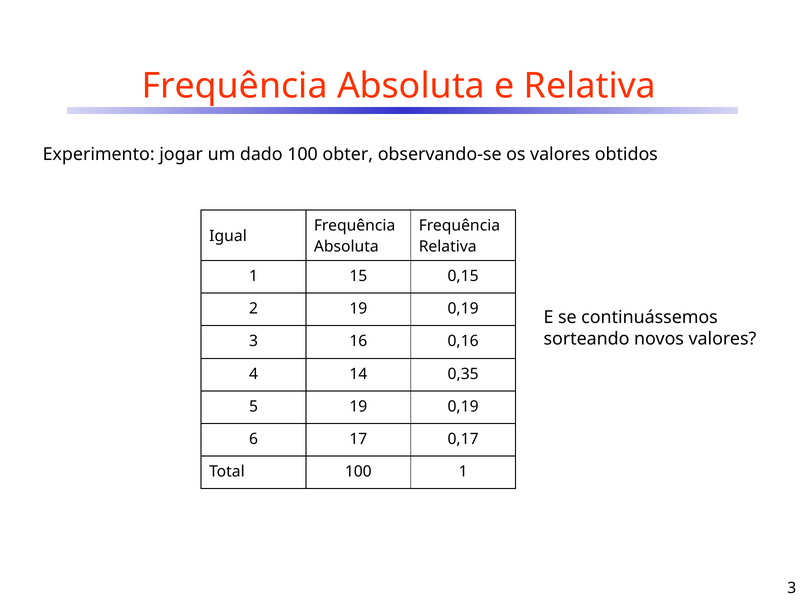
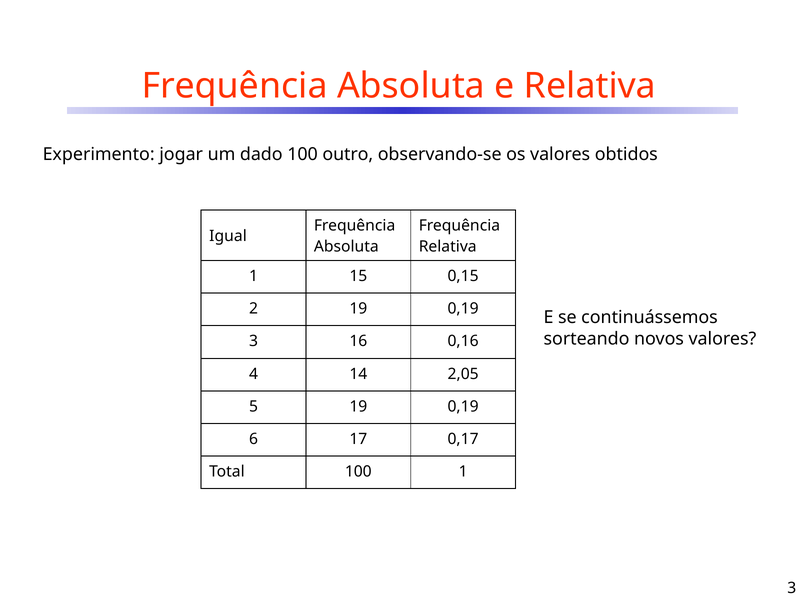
obter: obter -> outro
0,35: 0,35 -> 2,05
